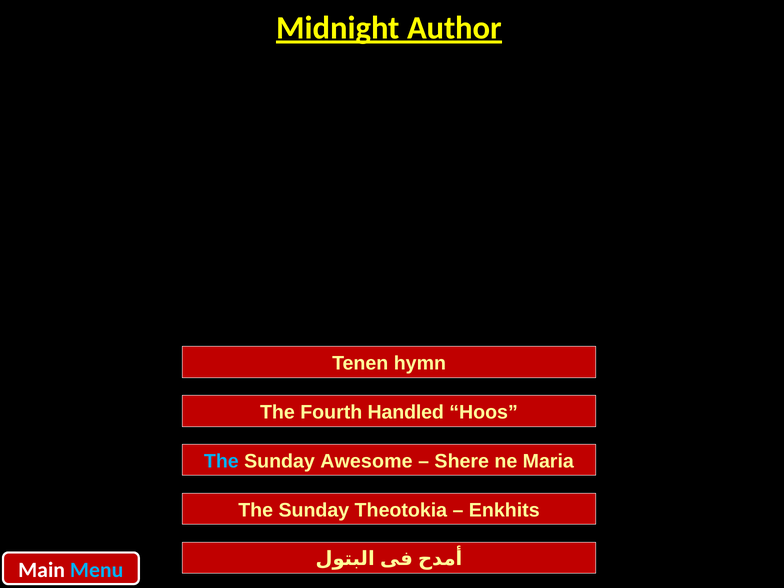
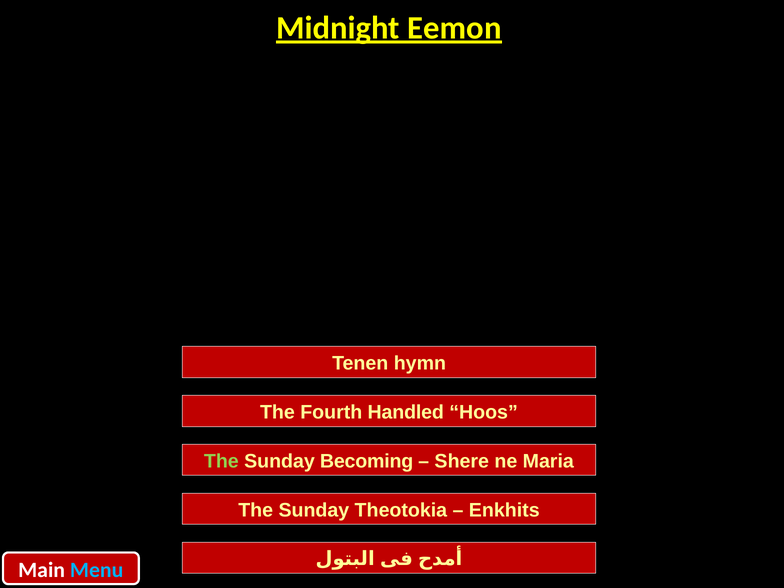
Author: Author -> Eemon
The at (221, 461) colour: light blue -> light green
Awesome: Awesome -> Becoming
